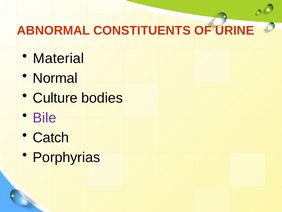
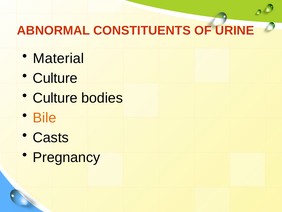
Normal at (55, 78): Normal -> Culture
Bile colour: purple -> orange
Catch: Catch -> Casts
Porphyrias: Porphyrias -> Pregnancy
